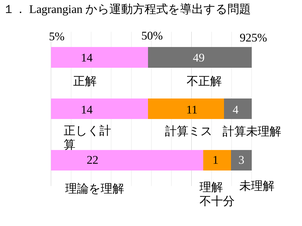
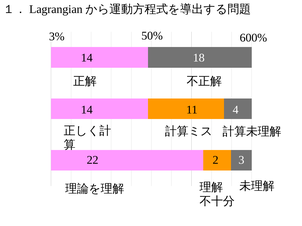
5%: 5% -> 3%
925%: 925% -> 600%
49: 49 -> 18
1: 1 -> 2
